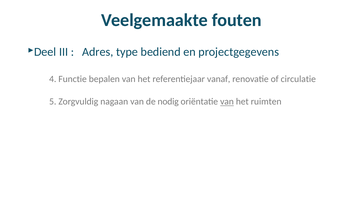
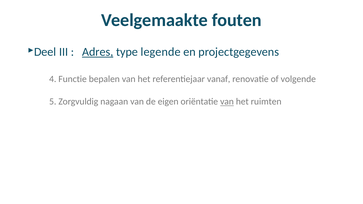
Adres underline: none -> present
bediend: bediend -> legende
circulatie: circulatie -> volgende
nodig: nodig -> eigen
